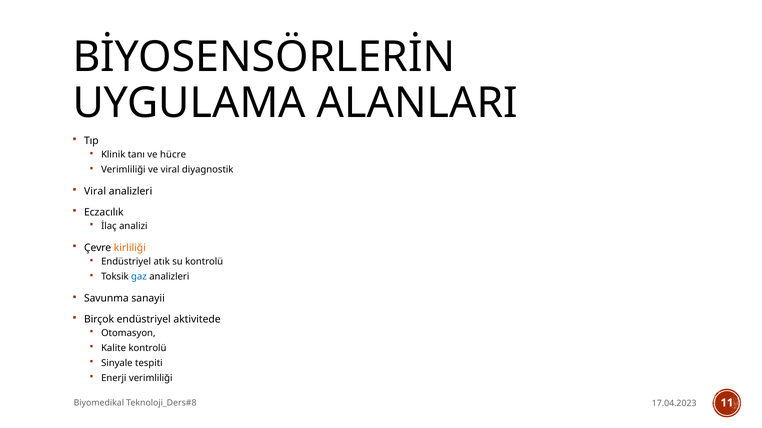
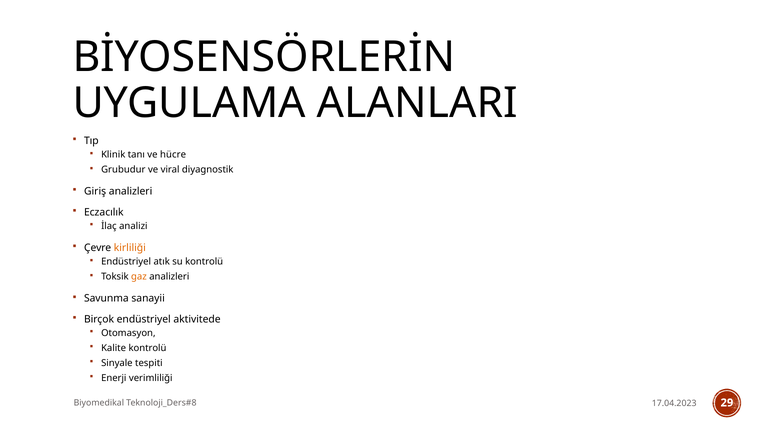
Verimliliği at (123, 170): Verimliliği -> Grubudur
Viral at (95, 192): Viral -> Giriş
gaz colour: blue -> orange
11: 11 -> 29
